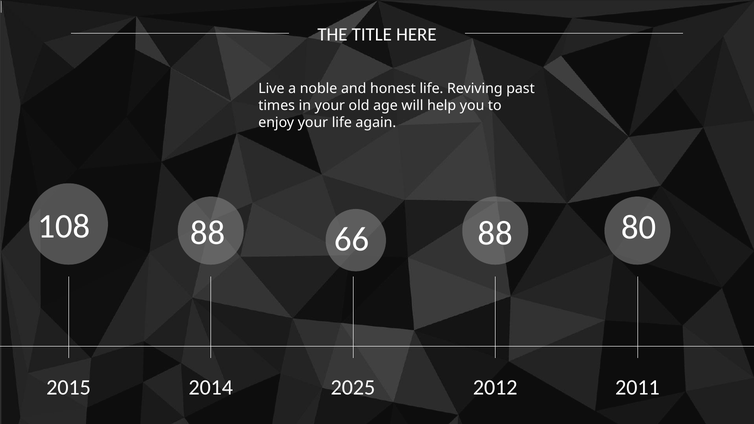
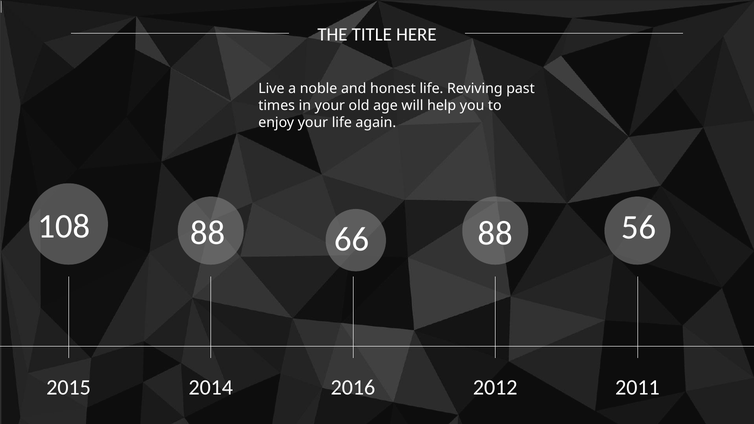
80: 80 -> 56
2025: 2025 -> 2016
